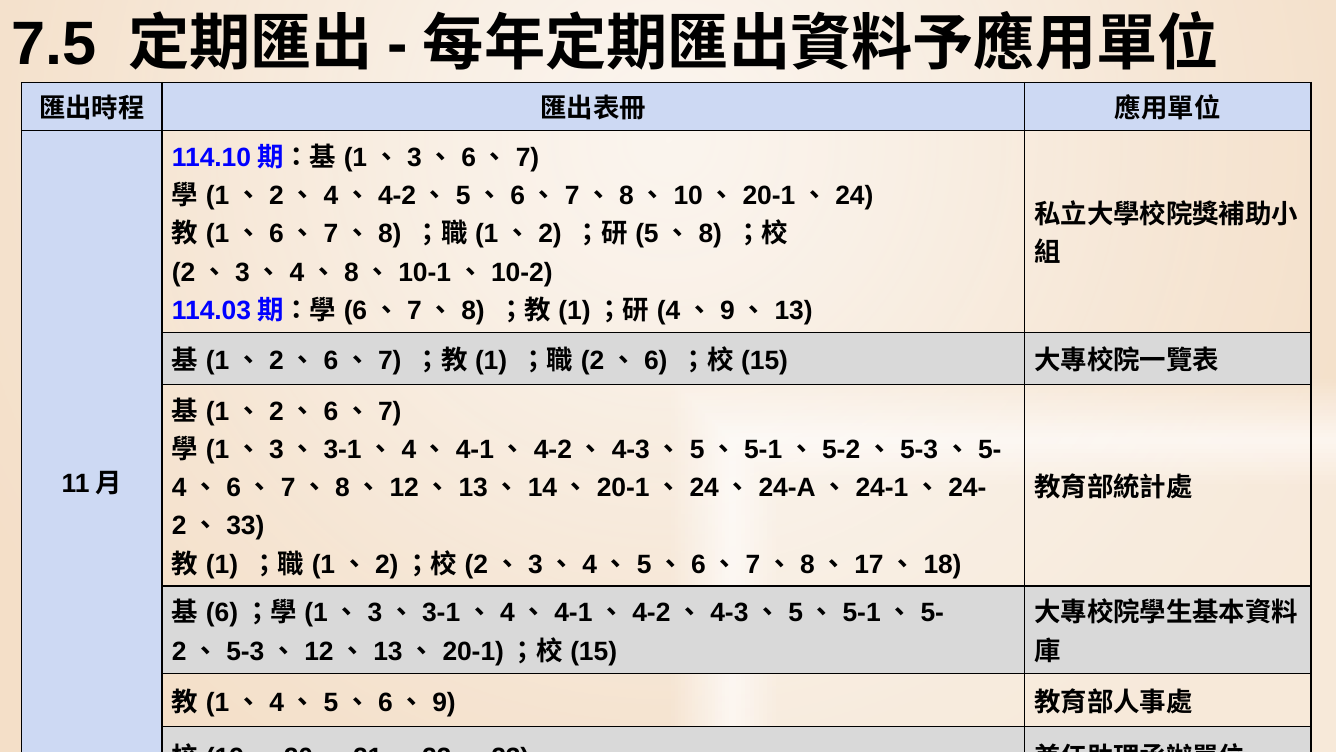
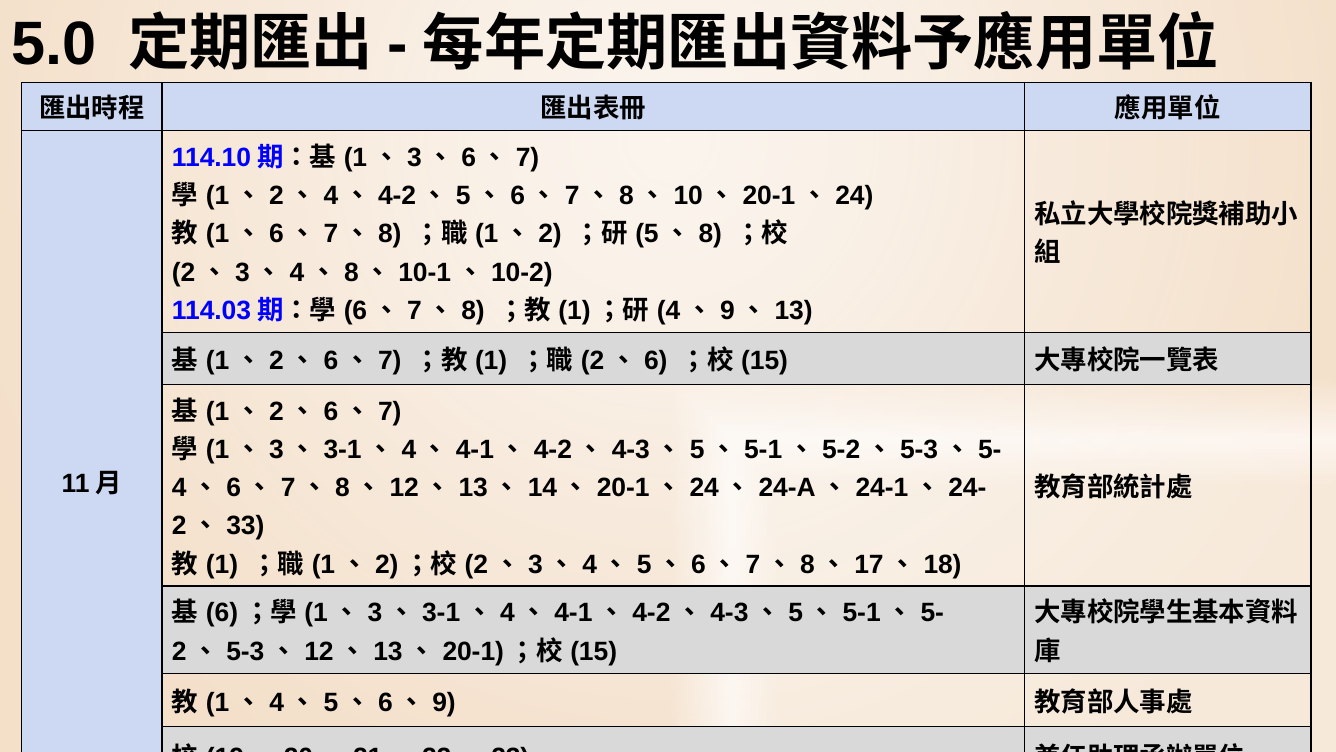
7.5: 7.5 -> 5.0
